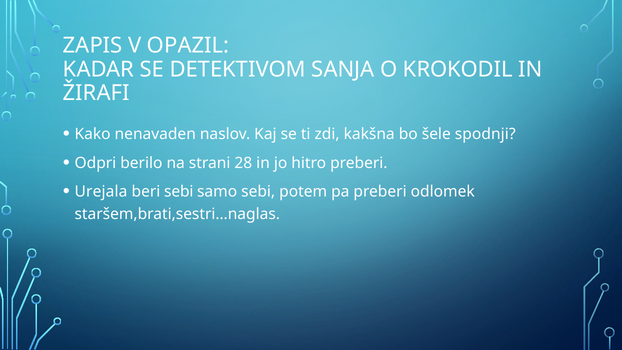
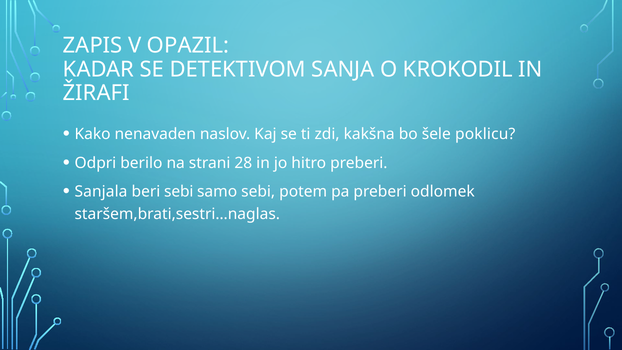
spodnji: spodnji -> poklicu
Urejala: Urejala -> Sanjala
